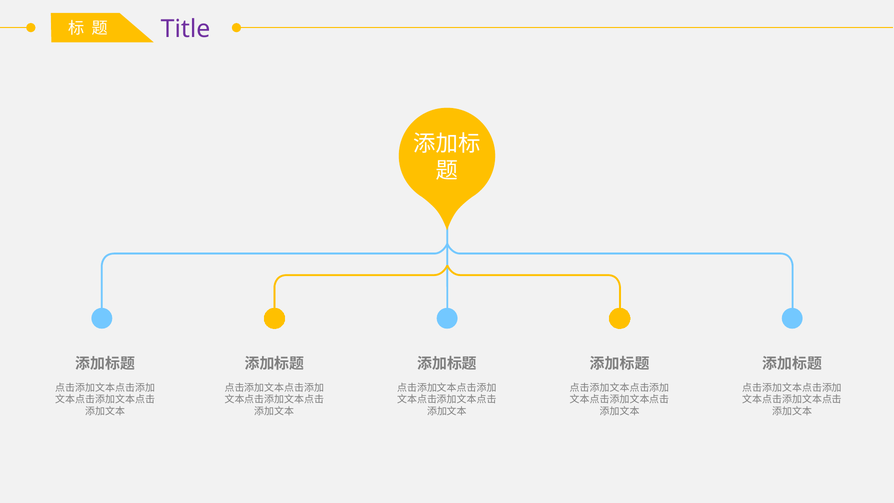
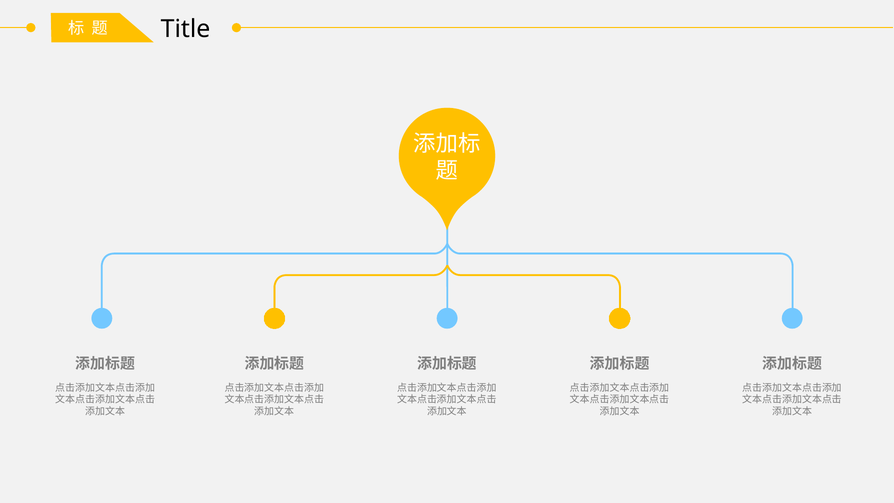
Title colour: purple -> black
